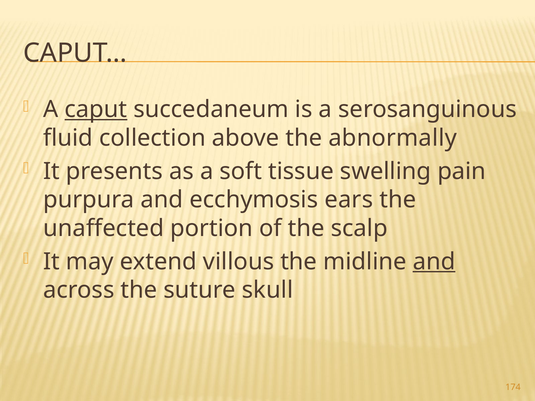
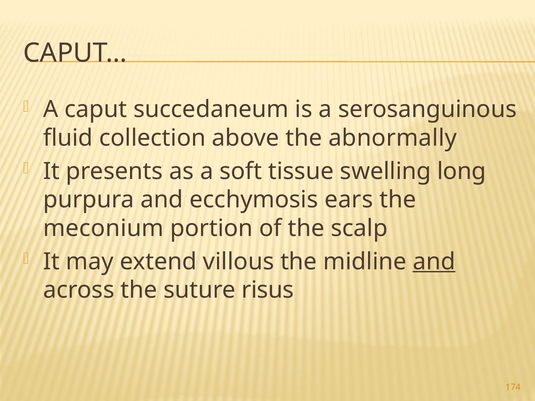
caput underline: present -> none
pain: pain -> long
unaffected: unaffected -> meconium
skull: skull -> risus
